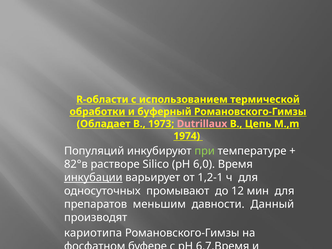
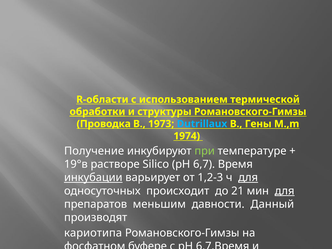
буферный: буферный -> структуры
Обладает: Обладает -> Проводка
Dutrillaux colour: pink -> light blue
Цепь: Цепь -> Гены
Популяций: Популяций -> Получение
82°в: 82°в -> 19°в
6,0: 6,0 -> 6,7
1,2-1: 1,2-1 -> 1,2-3
для at (248, 178) underline: none -> present
промывают: промывают -> происходит
12: 12 -> 21
для at (285, 191) underline: none -> present
